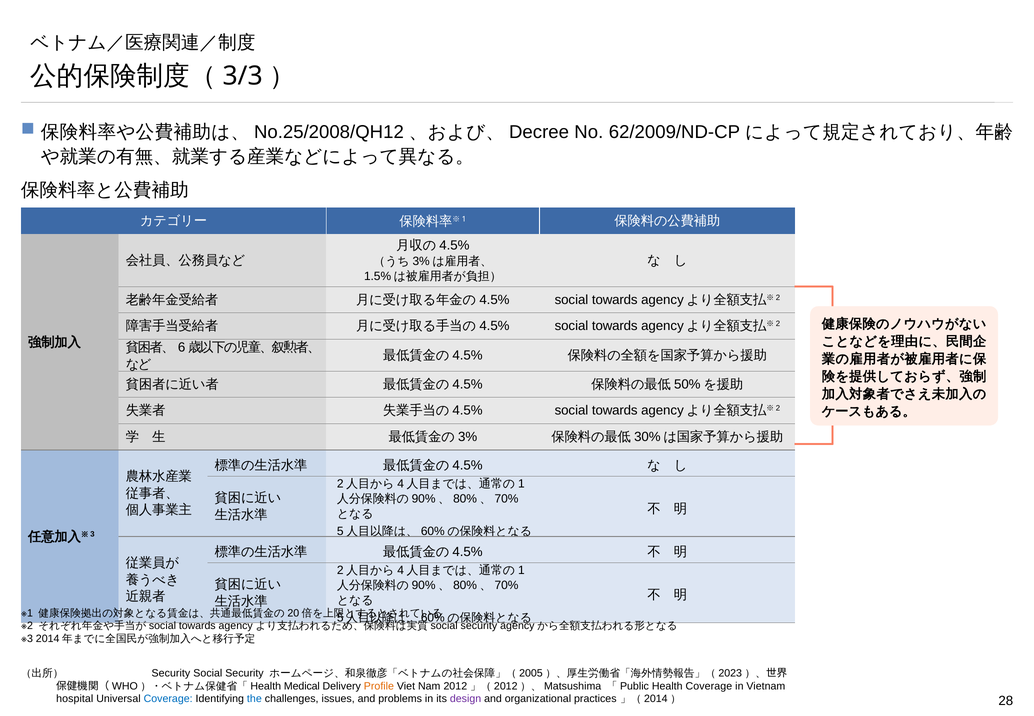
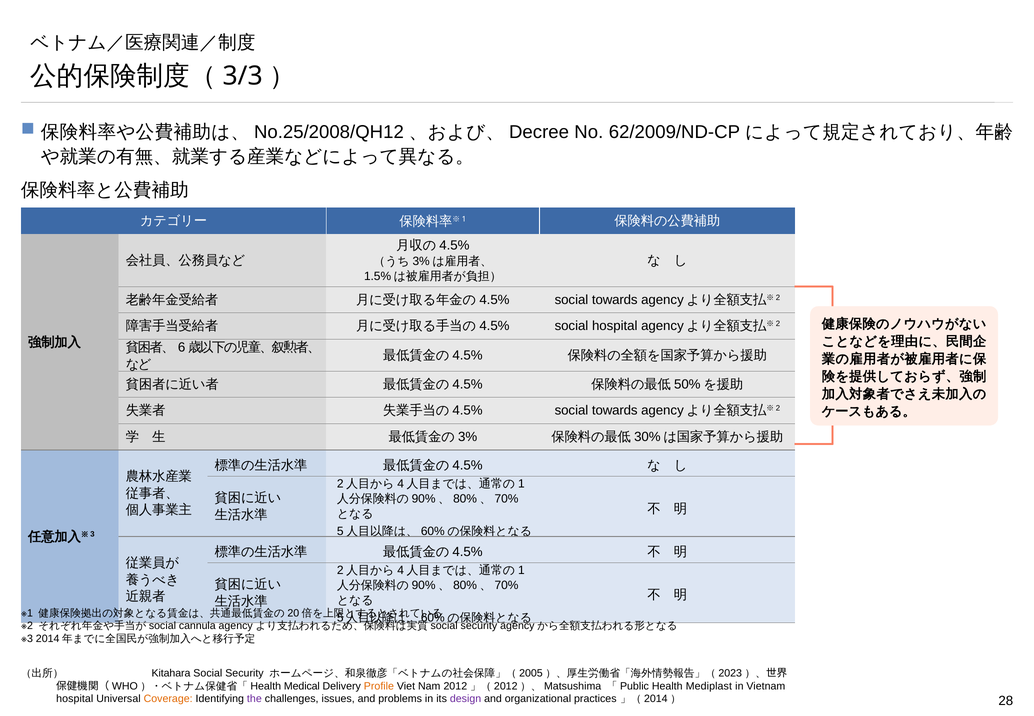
towards at (615, 326): towards -> hospital
towards at (197, 626): towards -> cannula
Security at (171, 673): Security -> Kitahara
Health Coverage: Coverage -> Mediplast
Coverage at (168, 699) colour: blue -> orange
the colour: blue -> purple
